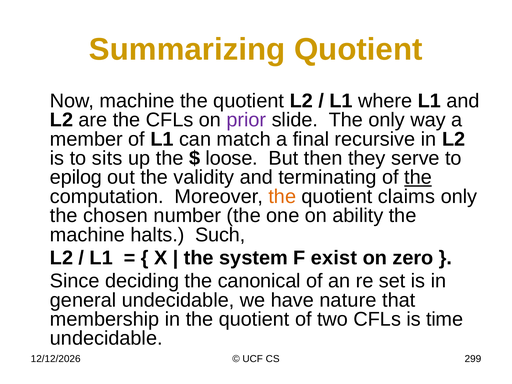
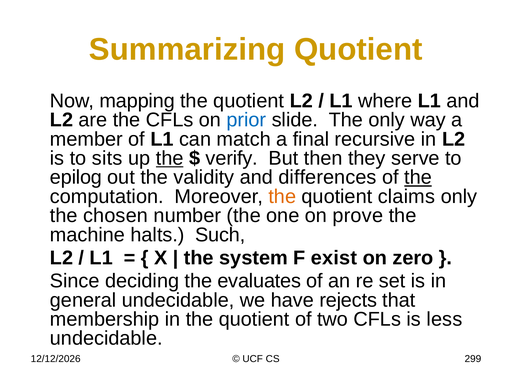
Now machine: machine -> mapping
prior colour: purple -> blue
the at (170, 158) underline: none -> present
loose: loose -> verify
terminating: terminating -> differences
ability: ability -> prove
canonical: canonical -> evaluates
nature: nature -> rejects
time: time -> less
